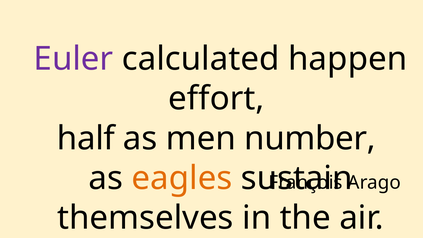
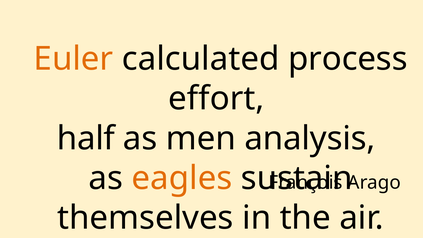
Euler colour: purple -> orange
happen: happen -> process
number: number -> analysis
